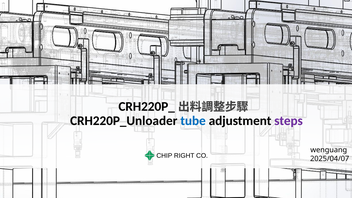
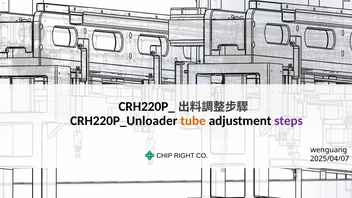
tube colour: blue -> orange
